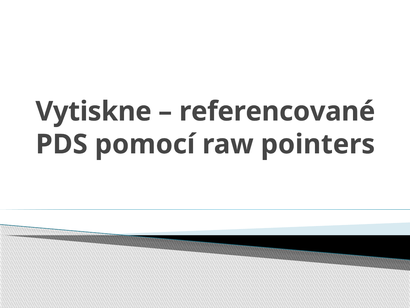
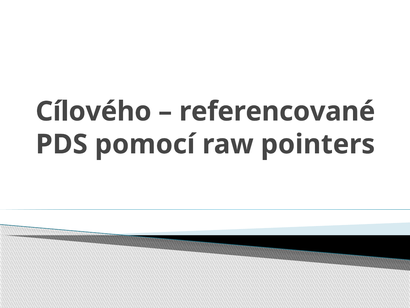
Vytiskne: Vytiskne -> Cílového
